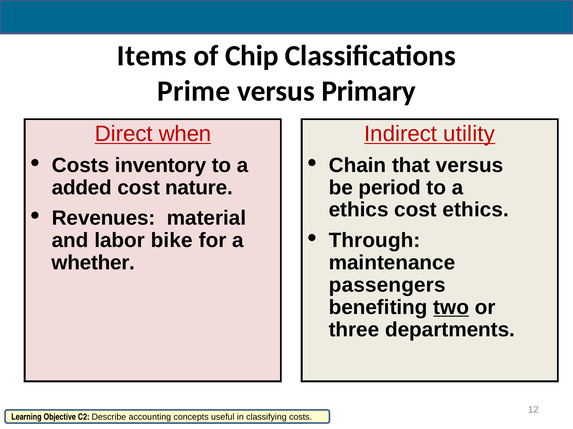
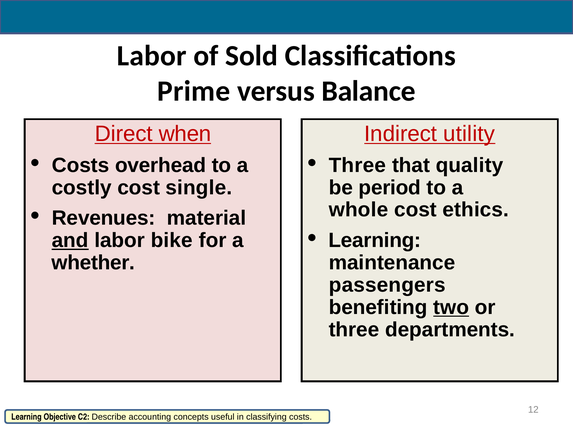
Items at (152, 56): Items -> Labor
Chip: Chip -> Sold
Primary: Primary -> Balance
inventory: inventory -> overhead
Chain at (357, 166): Chain -> Three
that versus: versus -> quality
added: added -> costly
nature: nature -> single
ethics at (359, 210): ethics -> whole
and underline: none -> present
Through at (375, 241): Through -> Learning
